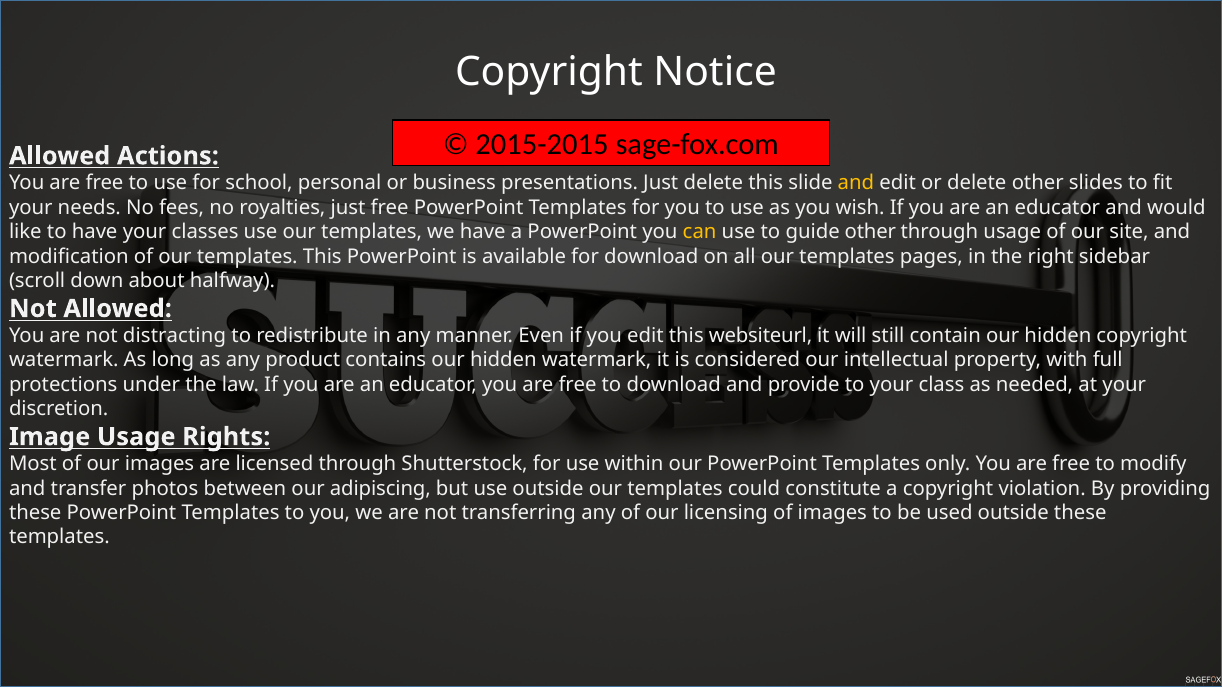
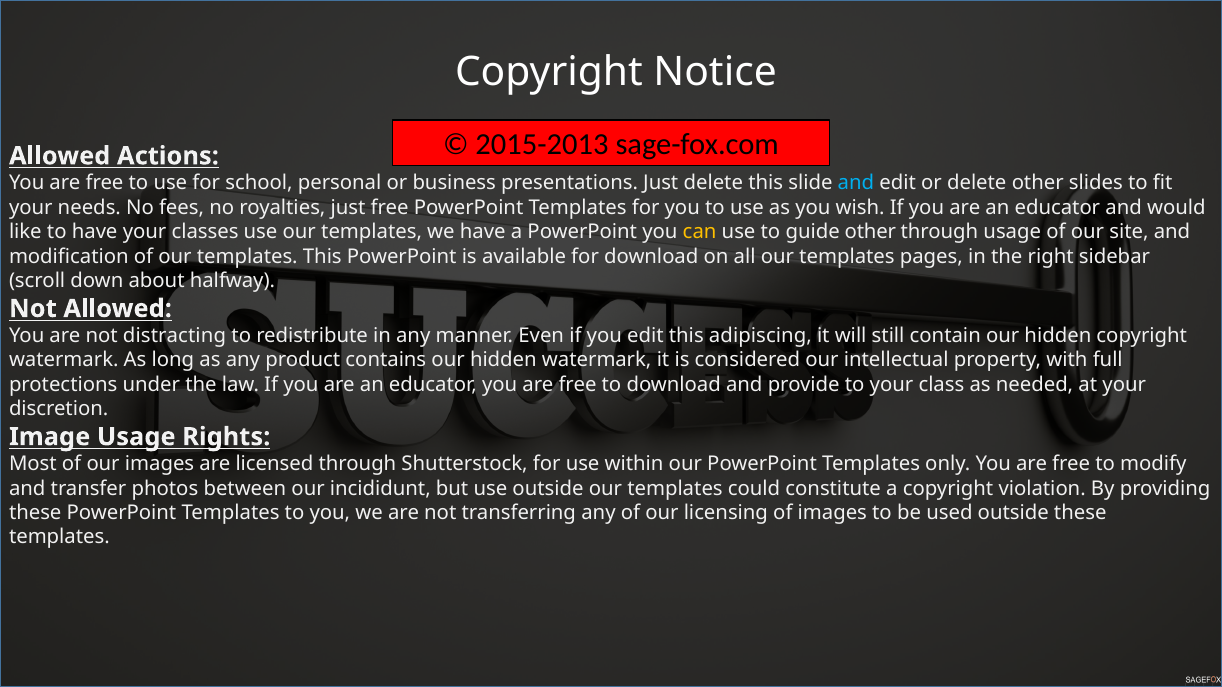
2015-2015: 2015-2015 -> 2015-2013
and at (856, 183) colour: yellow -> light blue
websiteurl: websiteurl -> adipiscing
adipiscing: adipiscing -> incididunt
